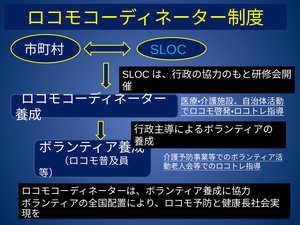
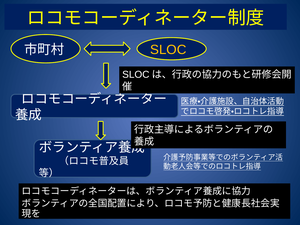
SLOC colour: light blue -> yellow
